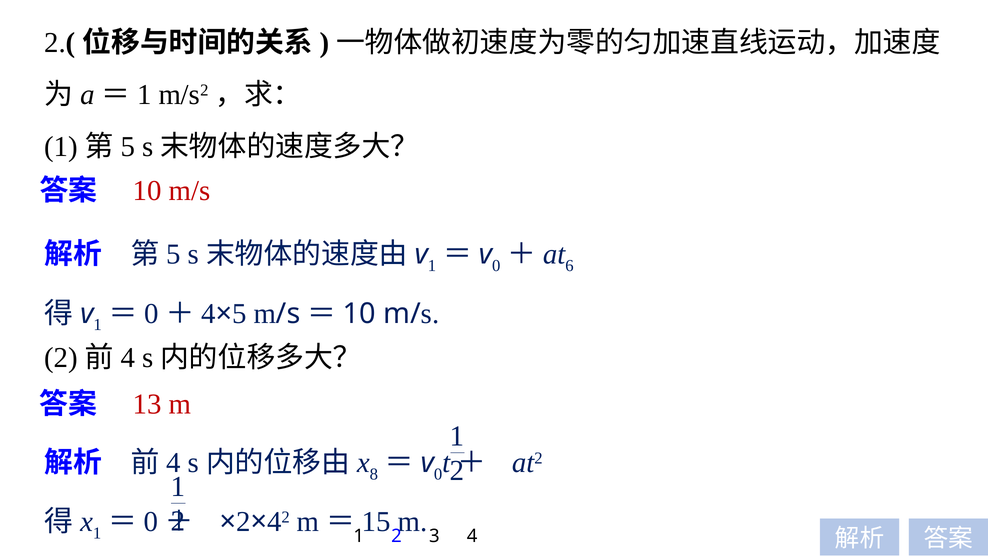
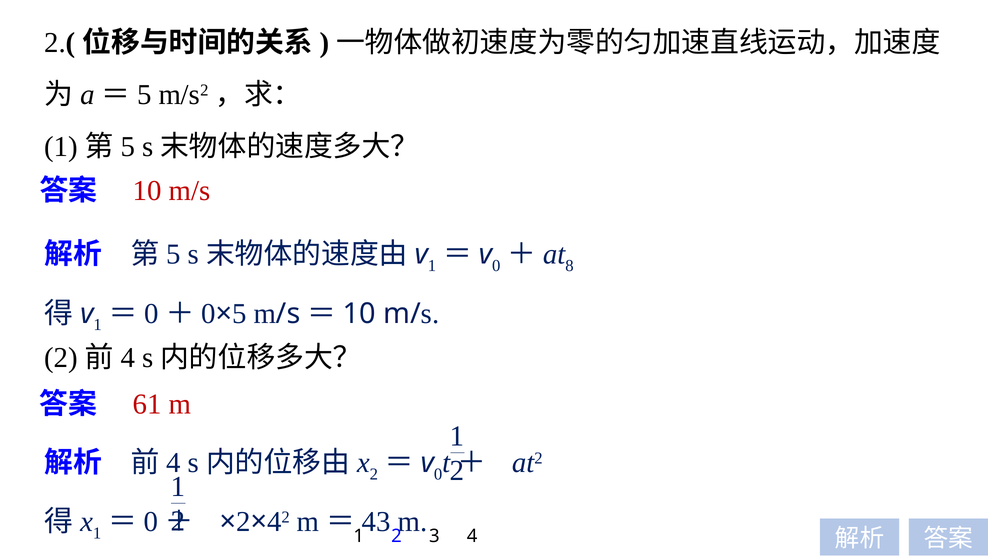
1 at (144, 95): 1 -> 5
6: 6 -> 8
4 at (209, 313): 4 -> 0
13: 13 -> 61
8 at (374, 474): 8 -> 2
15: 15 -> 43
